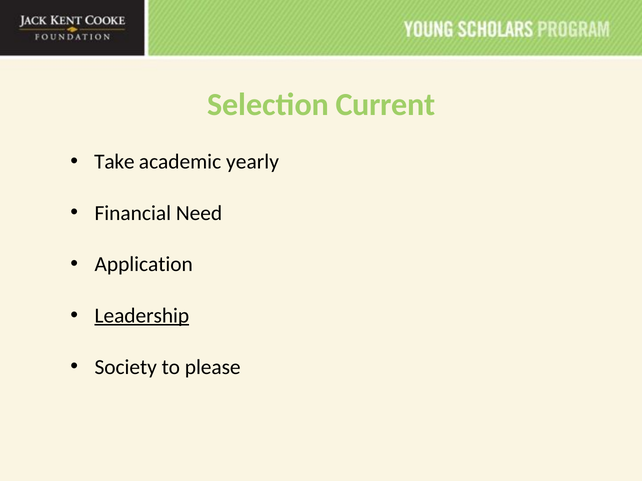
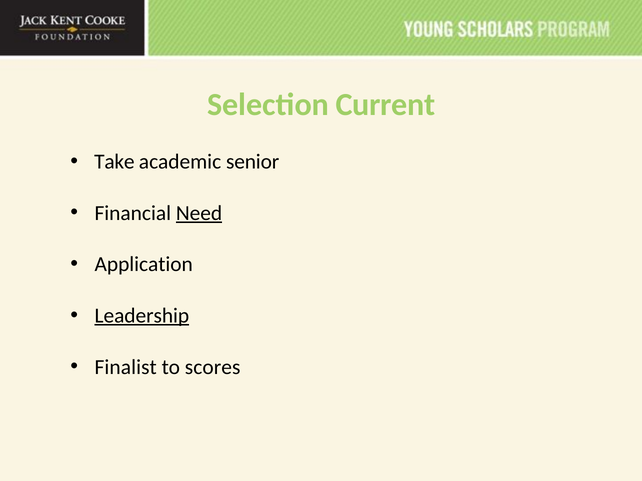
yearly: yearly -> senior
Need underline: none -> present
Society: Society -> Finalist
please: please -> scores
